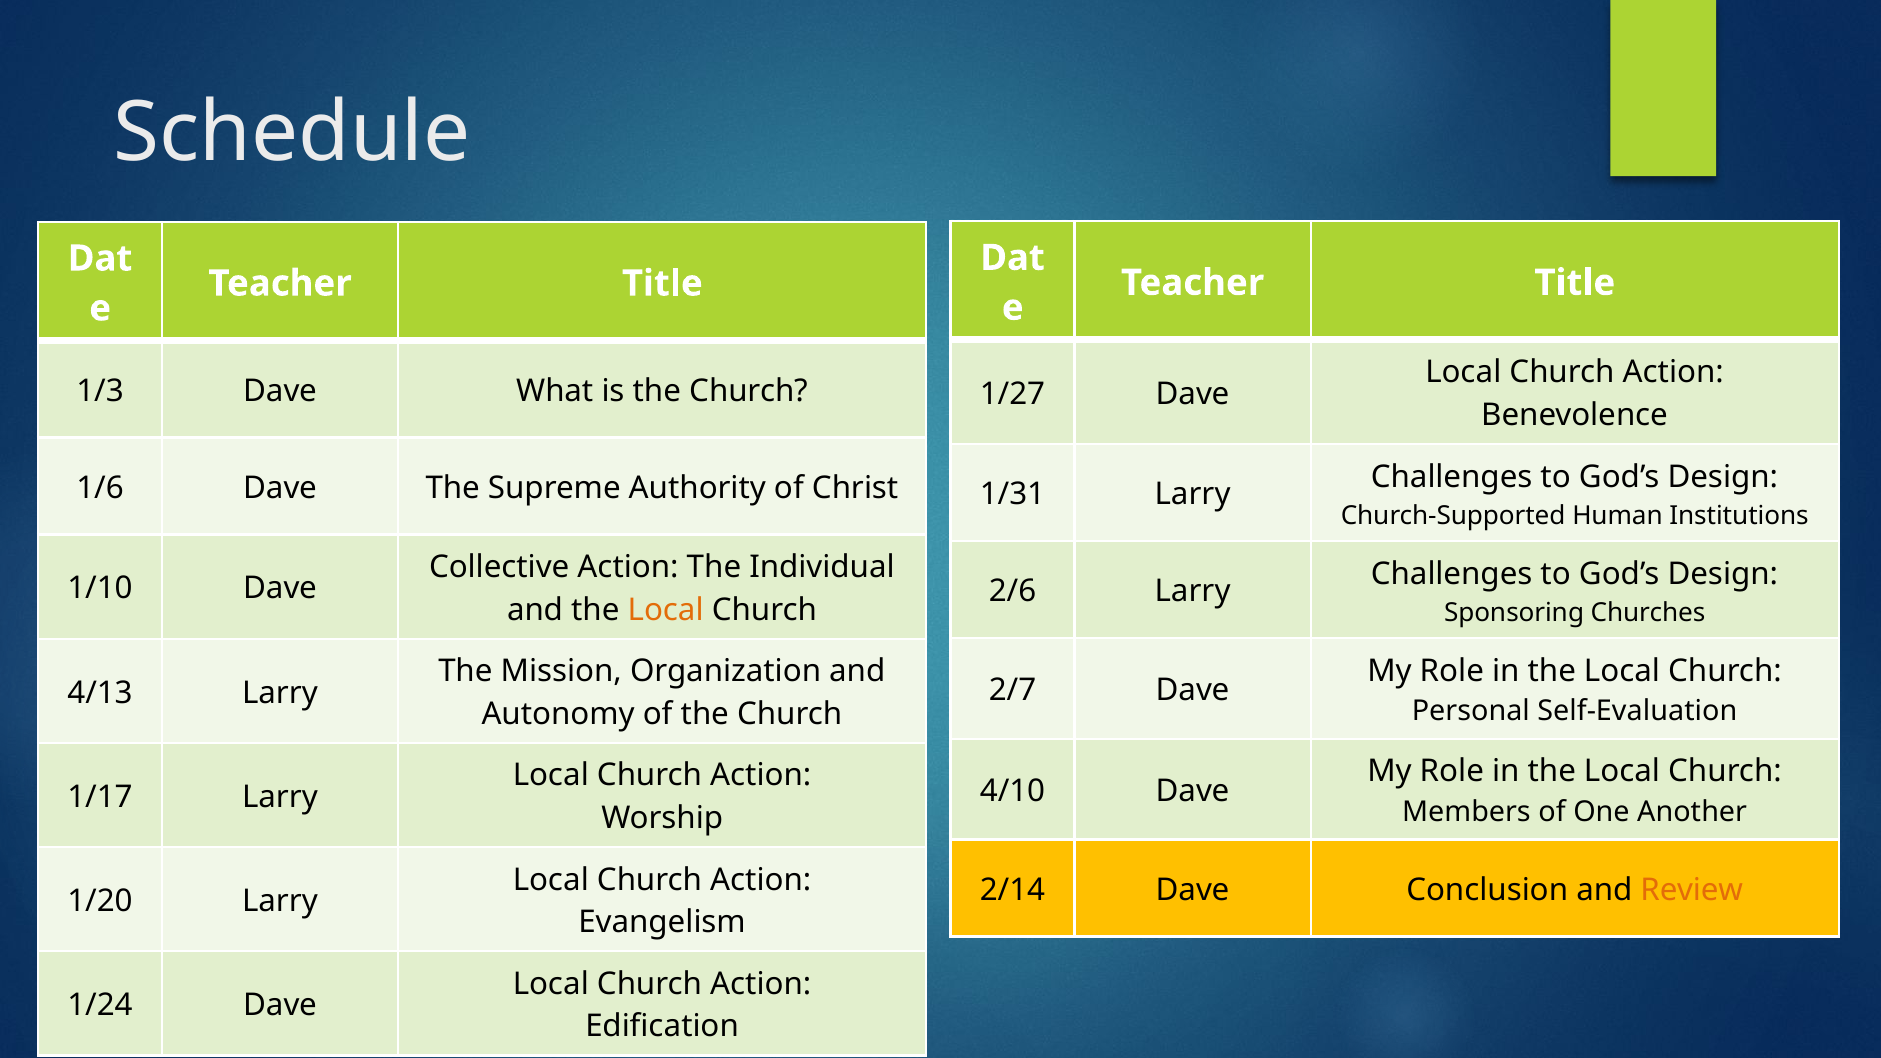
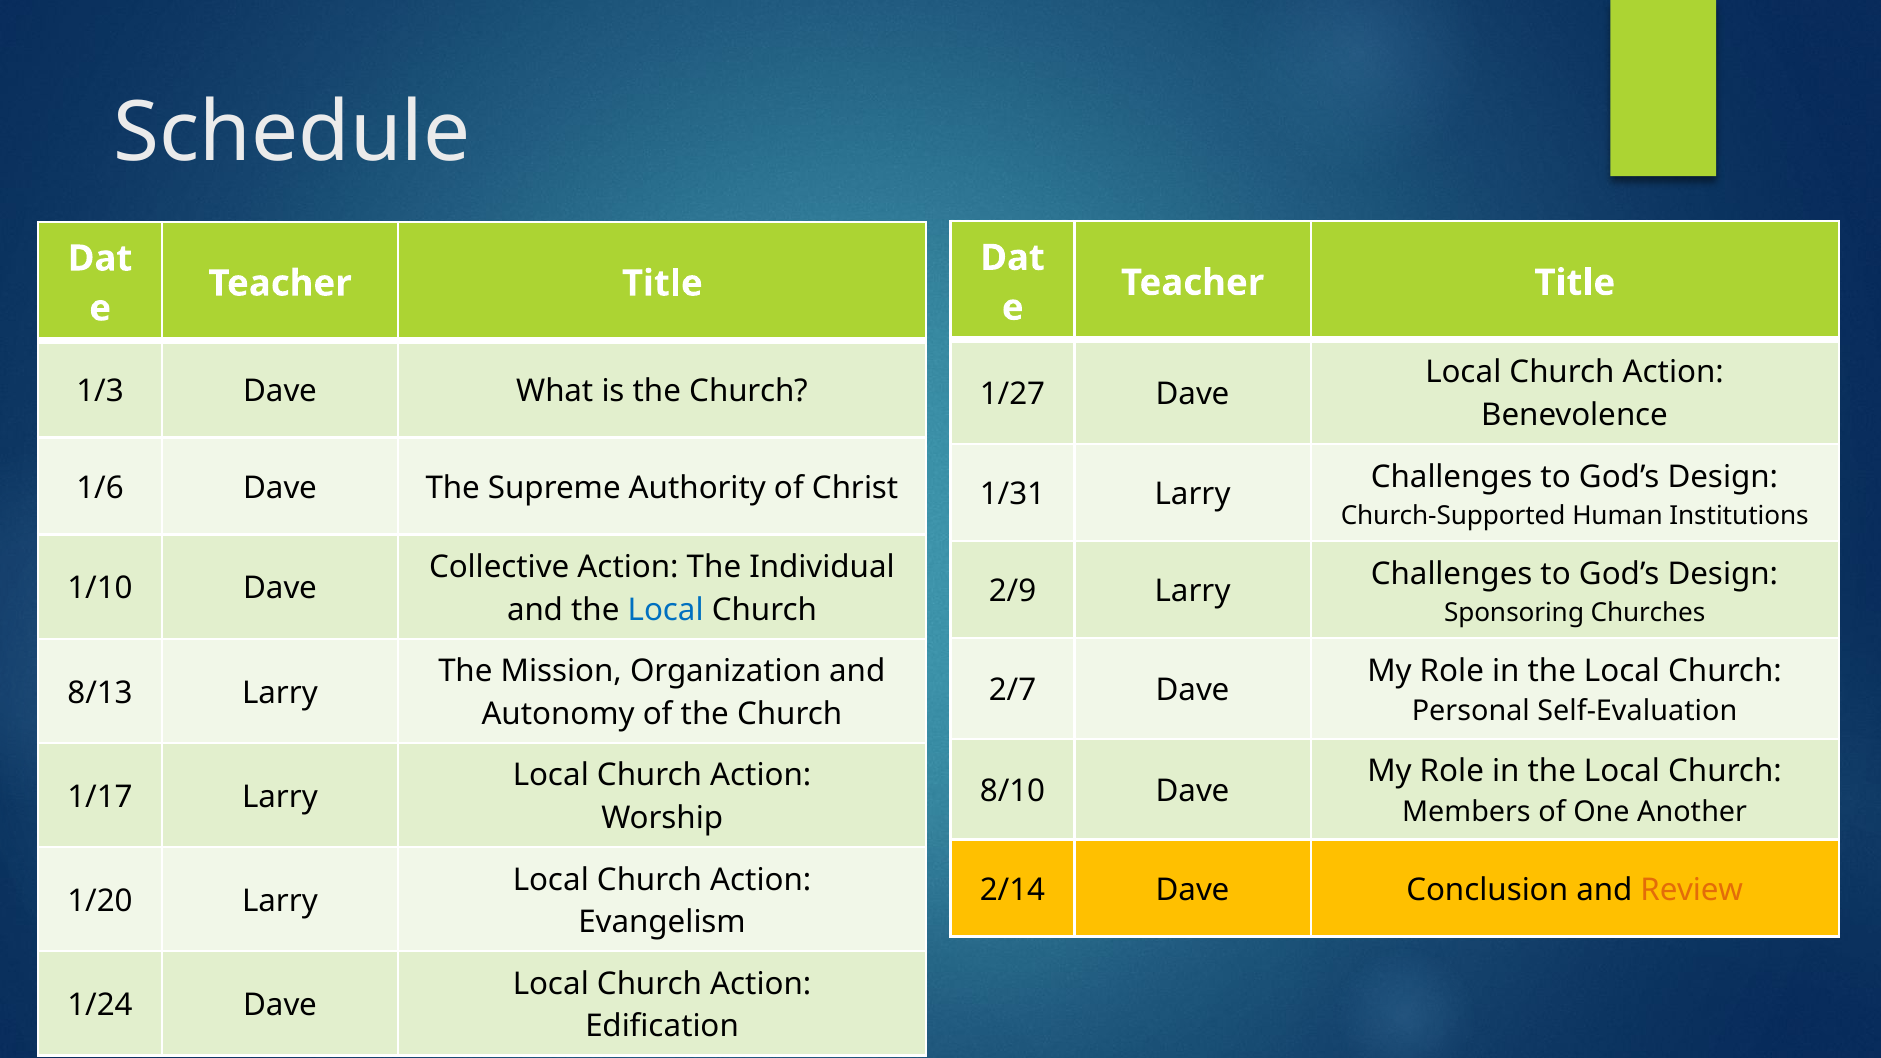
2/6: 2/6 -> 2/9
Local at (666, 610) colour: orange -> blue
4/13: 4/13 -> 8/13
4/10: 4/10 -> 8/10
